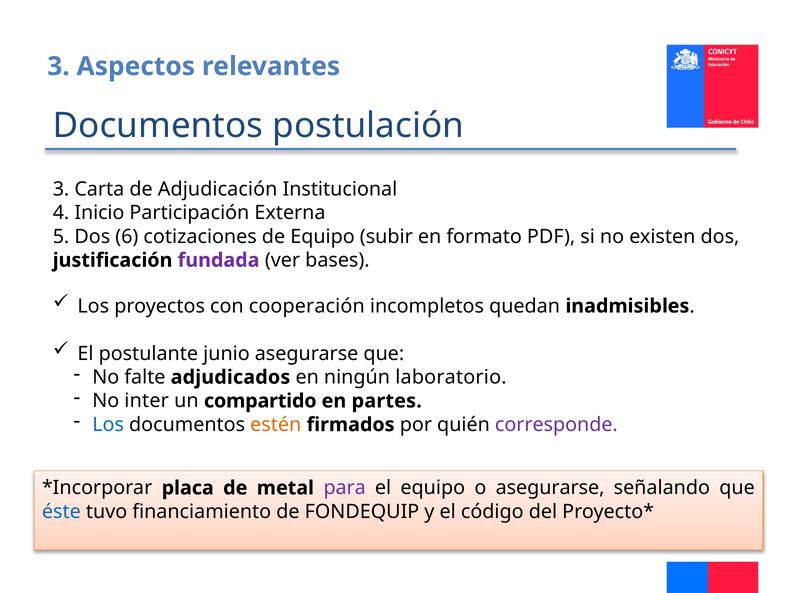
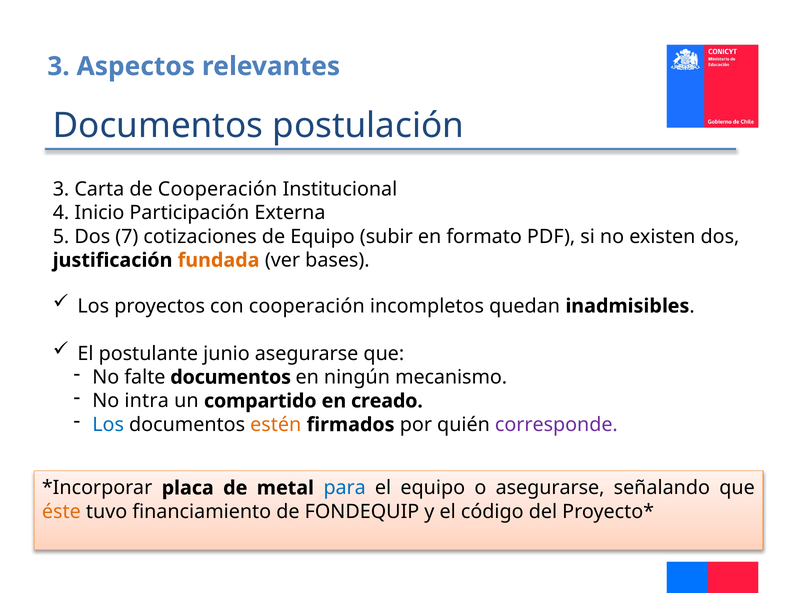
de Adjudicación: Adjudicación -> Cooperación
6: 6 -> 7
fundada colour: purple -> orange
falte adjudicados: adjudicados -> documentos
laboratorio: laboratorio -> mecanismo
inter: inter -> intra
partes: partes -> creado
para colour: purple -> blue
éste colour: blue -> orange
